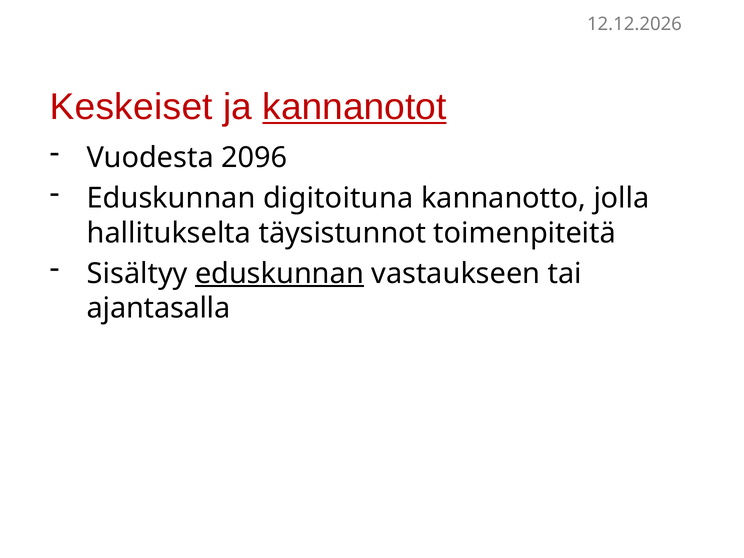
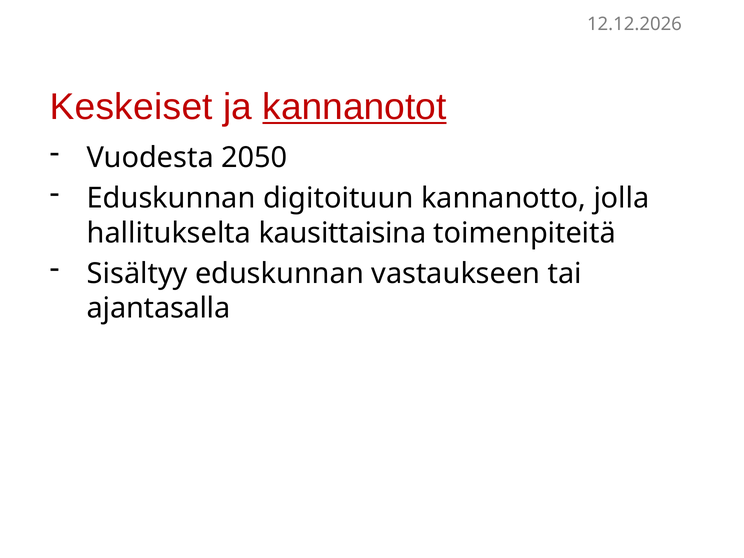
2096: 2096 -> 2050
digitoituna: digitoituna -> digitoituun
täysistunnot: täysistunnot -> kausittaisina
eduskunnan at (279, 274) underline: present -> none
